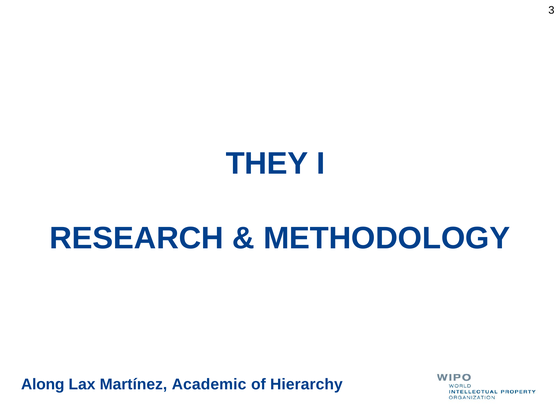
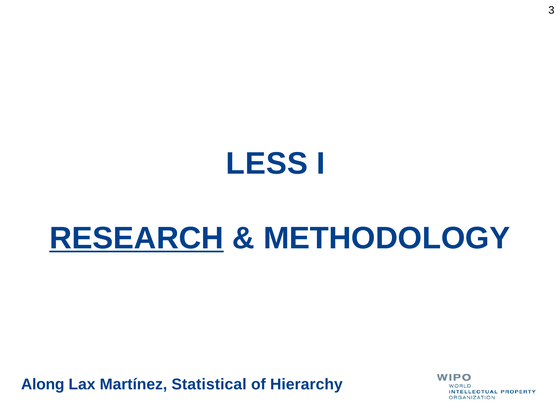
THEY: THEY -> LESS
RESEARCH underline: none -> present
Academic: Academic -> Statistical
